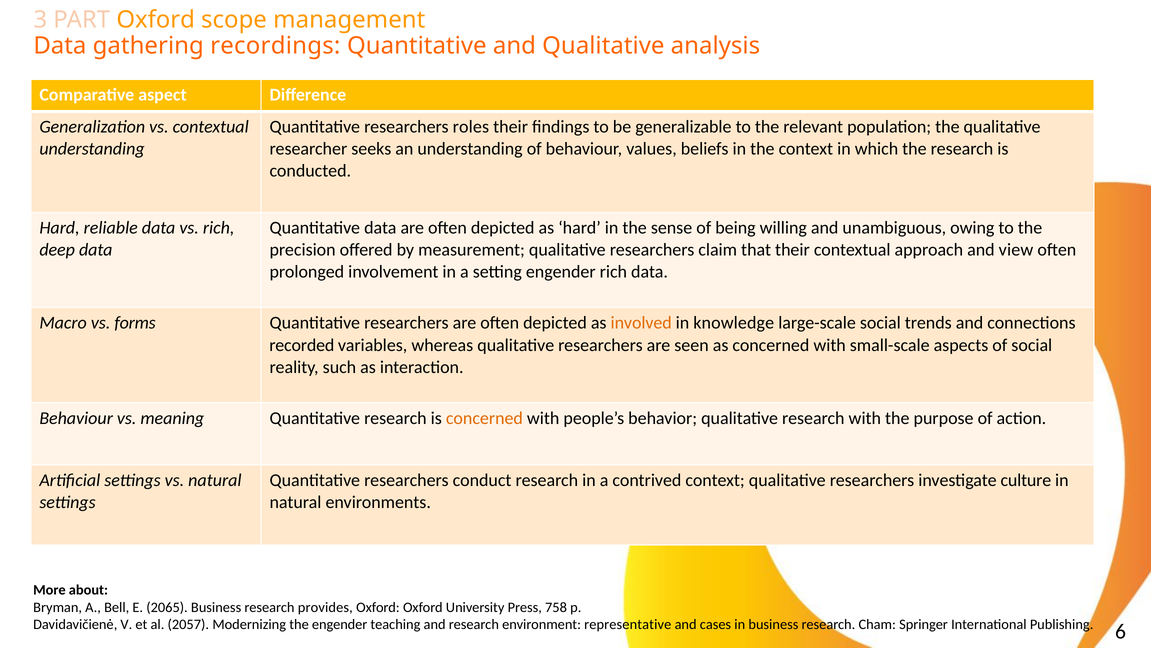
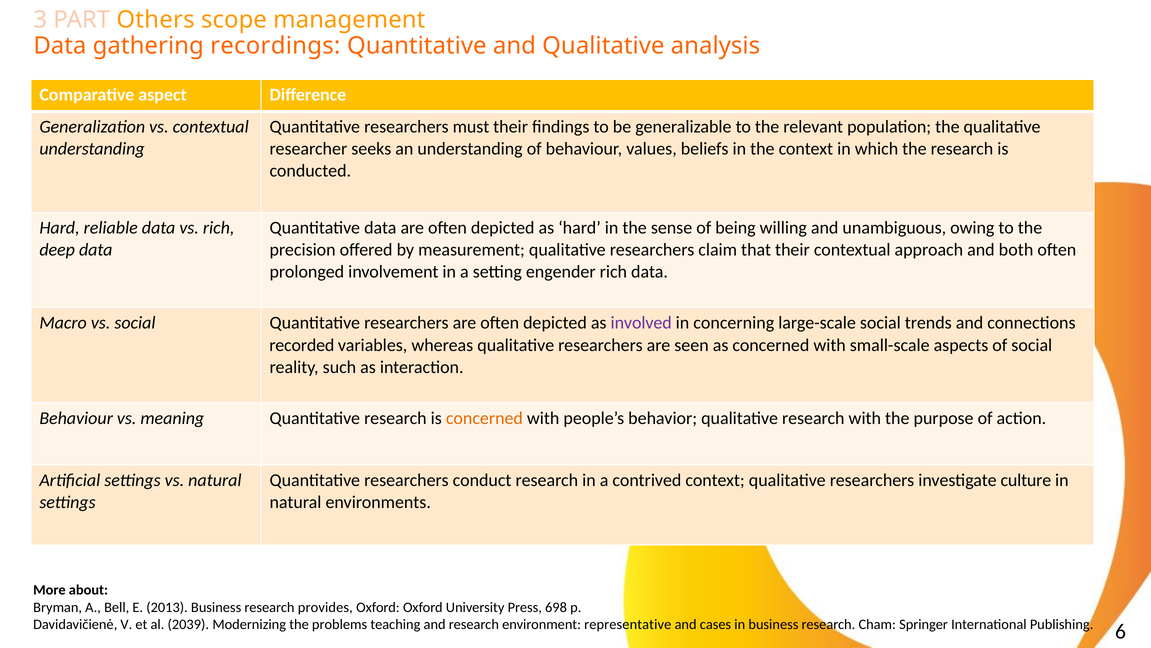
PART Oxford: Oxford -> Others
roles: roles -> must
view: view -> both
vs forms: forms -> social
involved colour: orange -> purple
knowledge: knowledge -> concerning
2065: 2065 -> 2013
758: 758 -> 698
2057: 2057 -> 2039
the engender: engender -> problems
